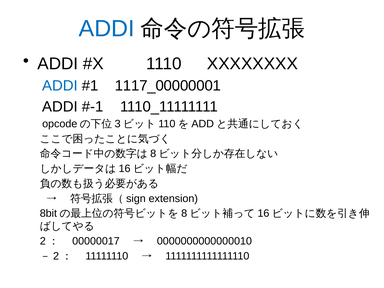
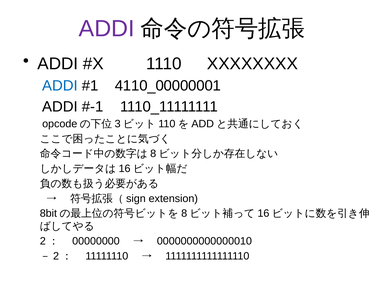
ADDI at (107, 29) colour: blue -> purple
1117_00000001: 1117_00000001 -> 4110_00000001
00000017: 00000017 -> 00000000
